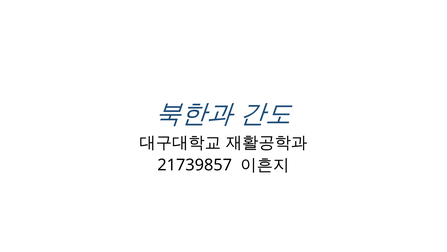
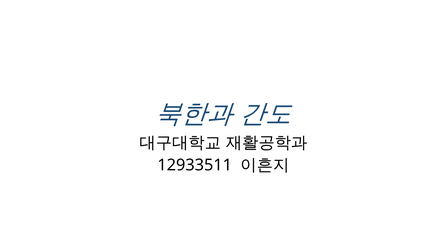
21739857: 21739857 -> 12933511
